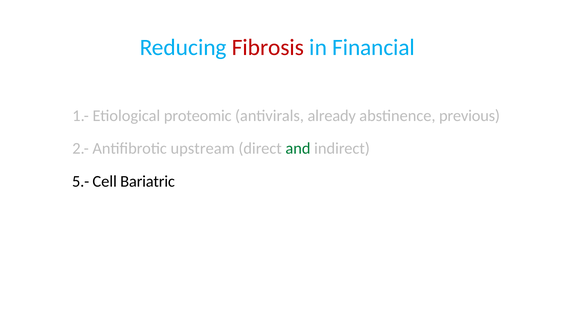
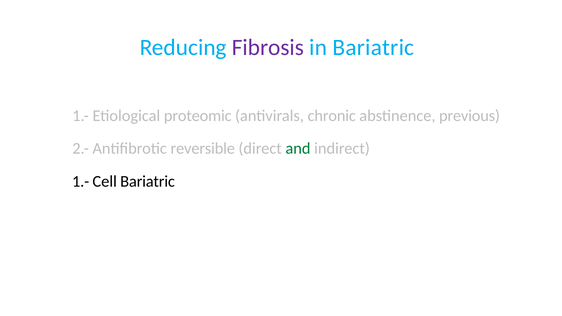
Fibrosis colour: red -> purple
in Financial: Financial -> Bariatric
already: already -> chronic
upstream: upstream -> reversible
5.- at (81, 181): 5.- -> 1.-
